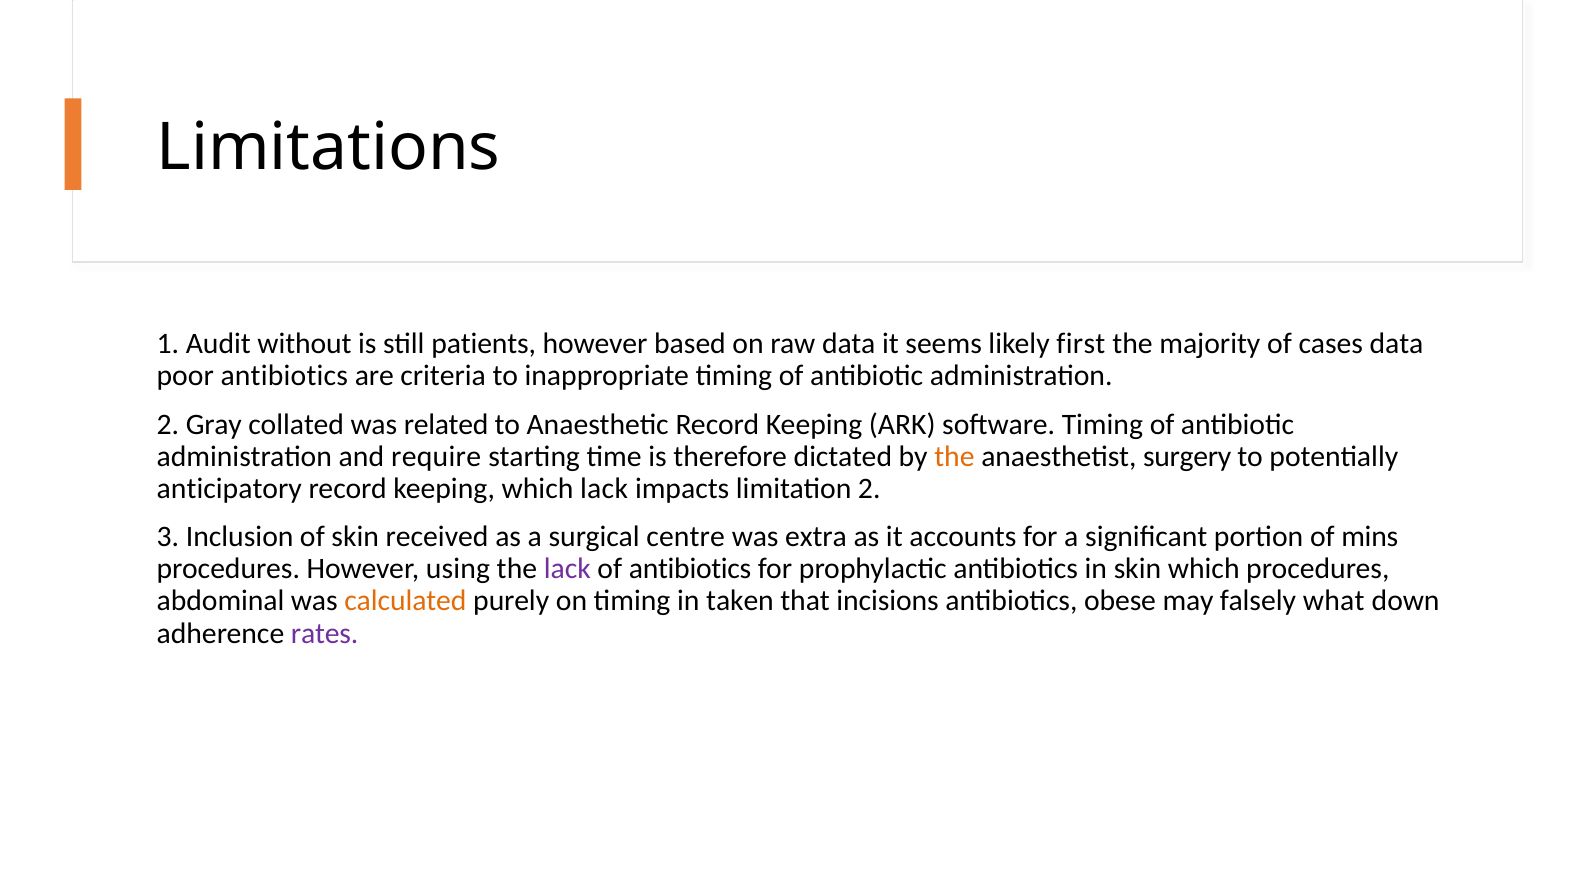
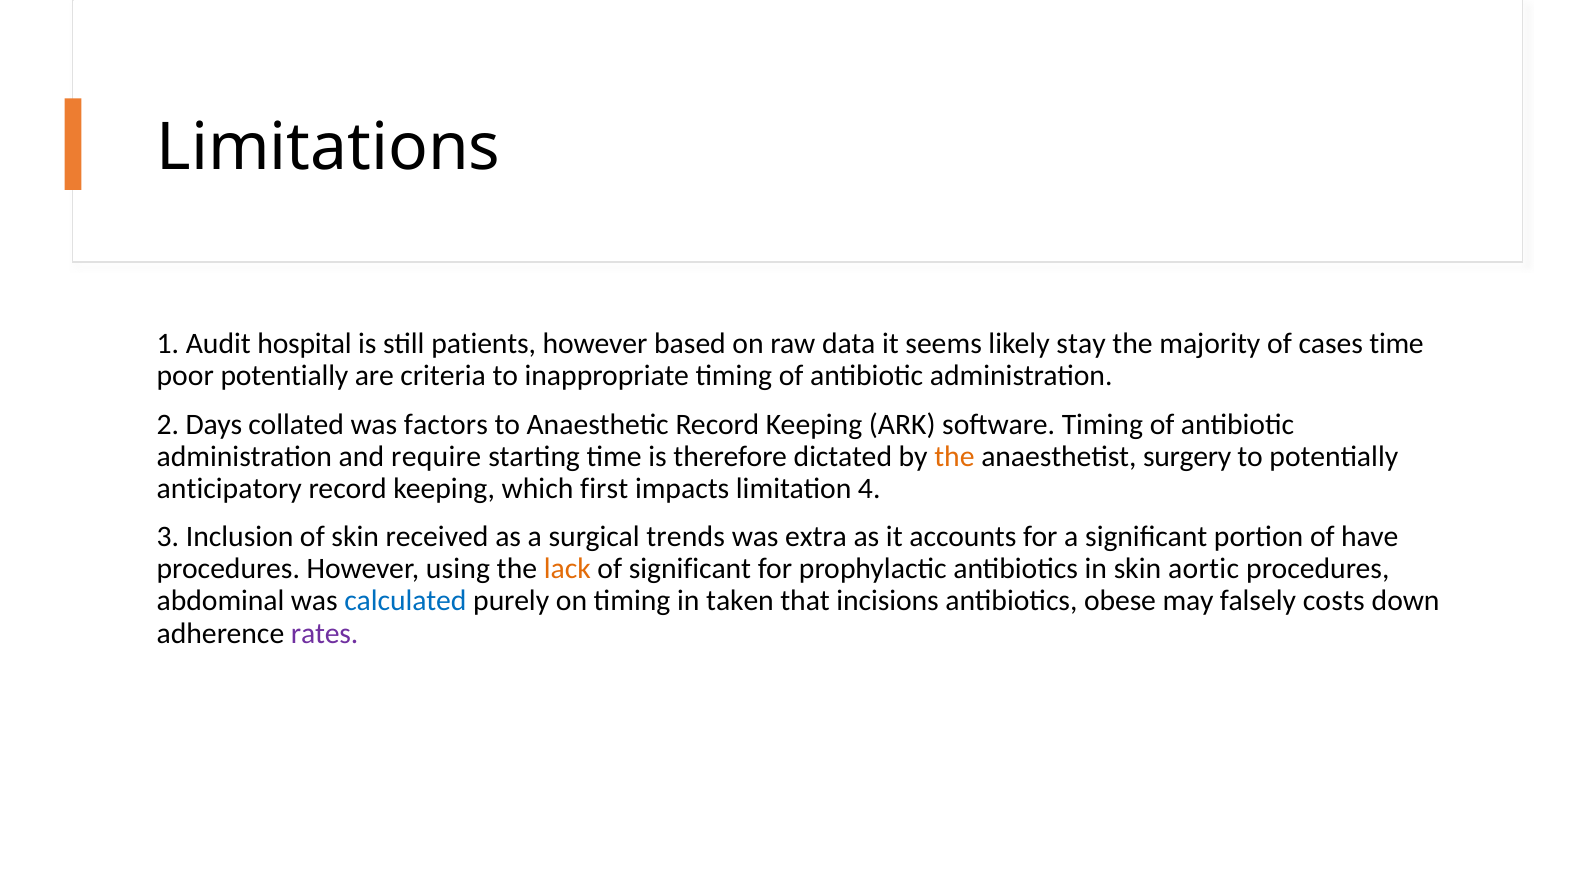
without: without -> hospital
first: first -> stay
cases data: data -> time
poor antibiotics: antibiotics -> potentially
Gray: Gray -> Days
related: related -> factors
which lack: lack -> first
limitation 2: 2 -> 4
centre: centre -> trends
mins: mins -> have
lack at (567, 569) colour: purple -> orange
of antibiotics: antibiotics -> significant
skin which: which -> aortic
calculated colour: orange -> blue
what: what -> costs
